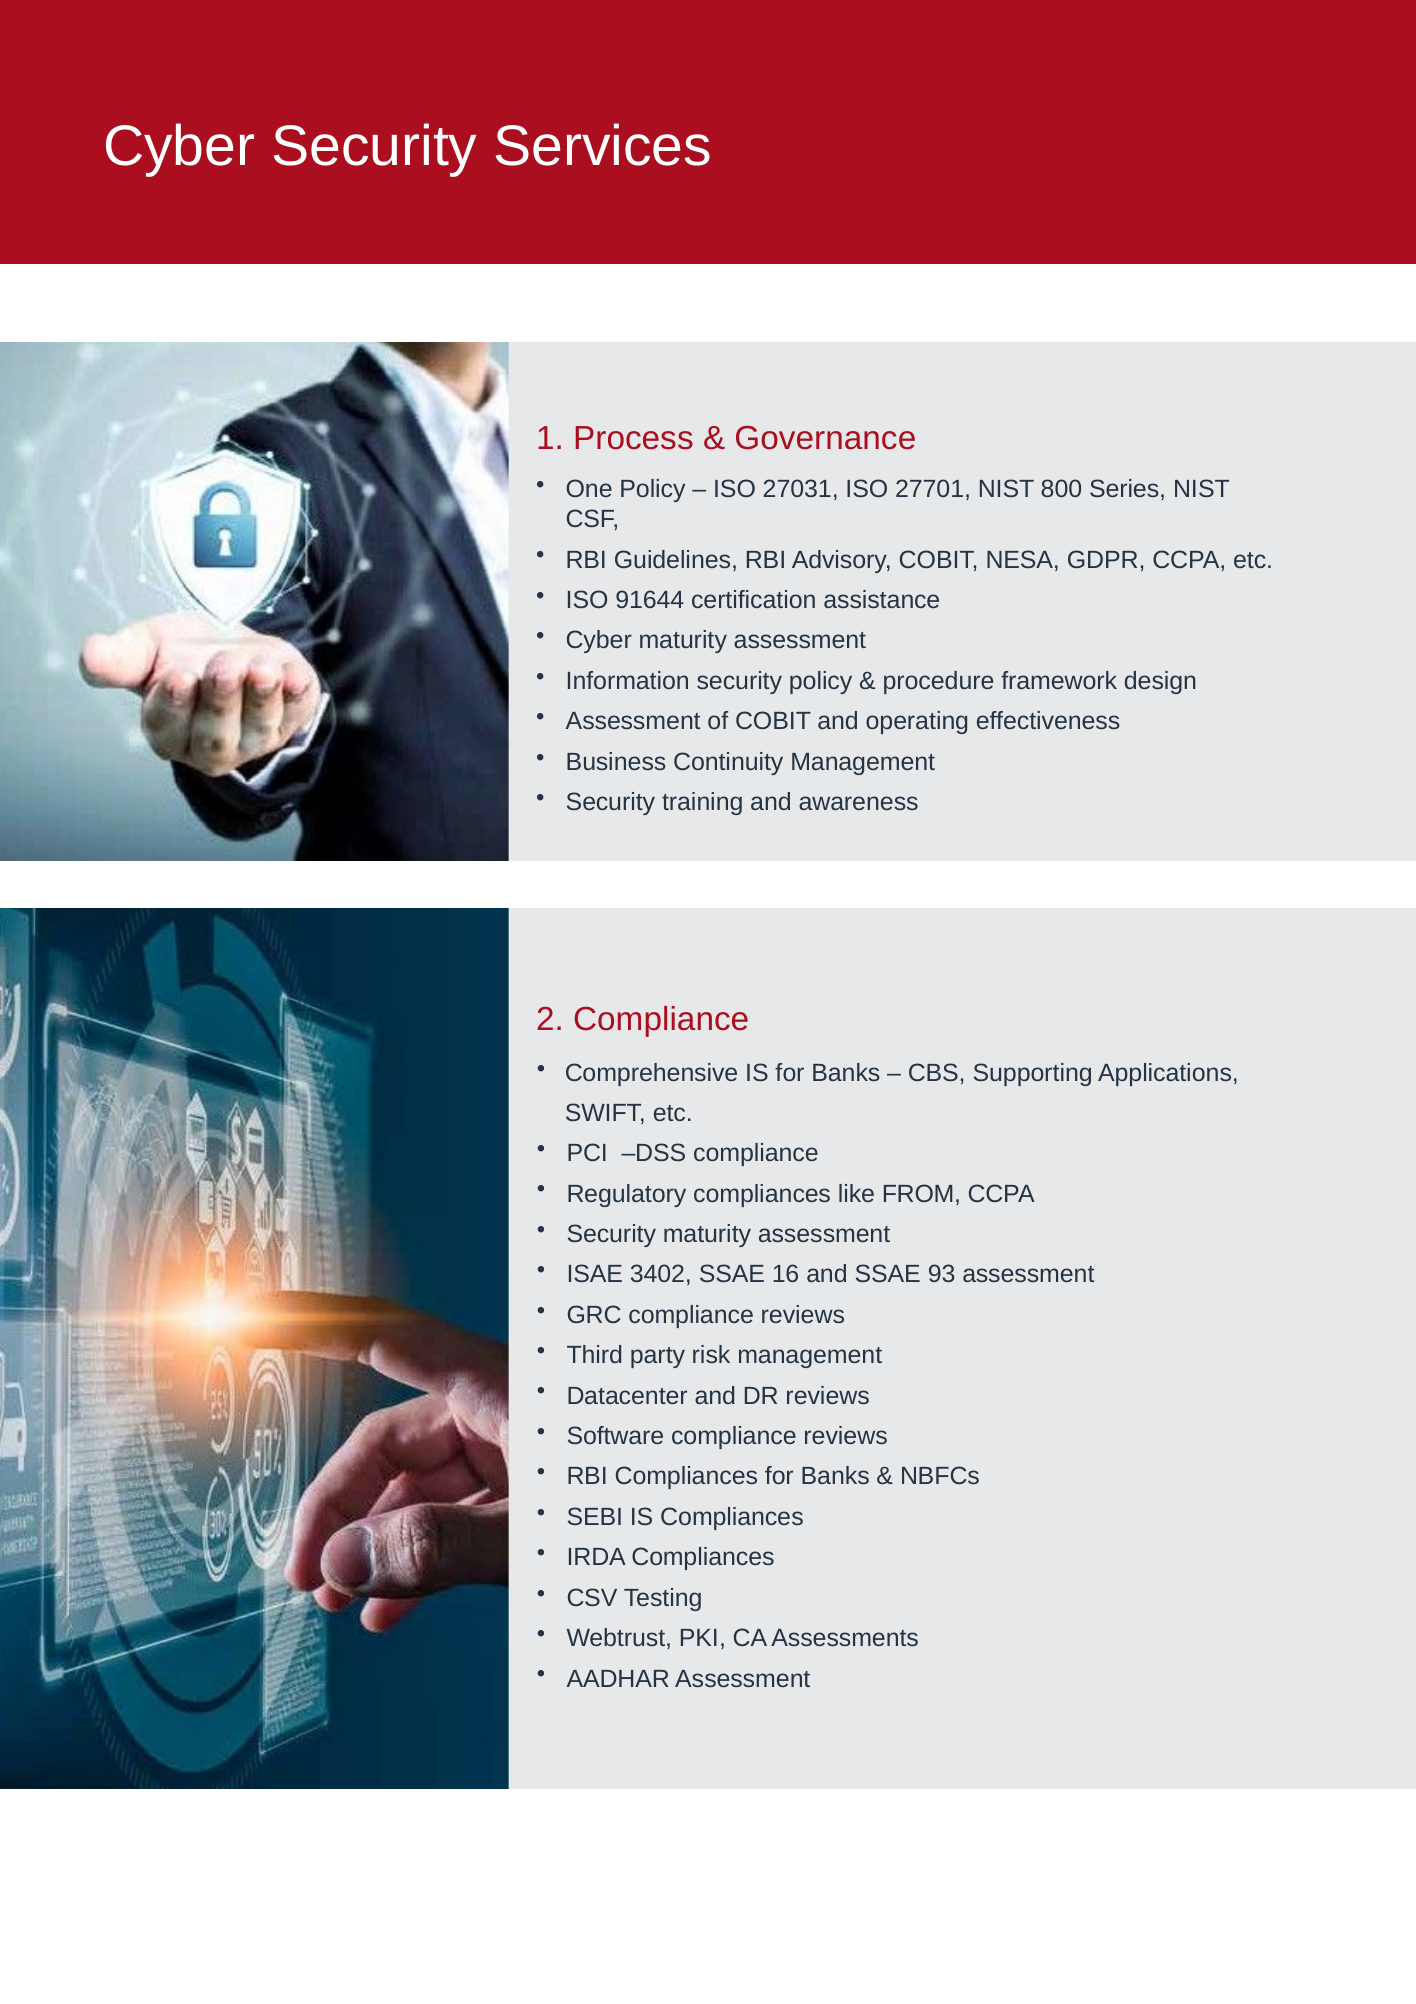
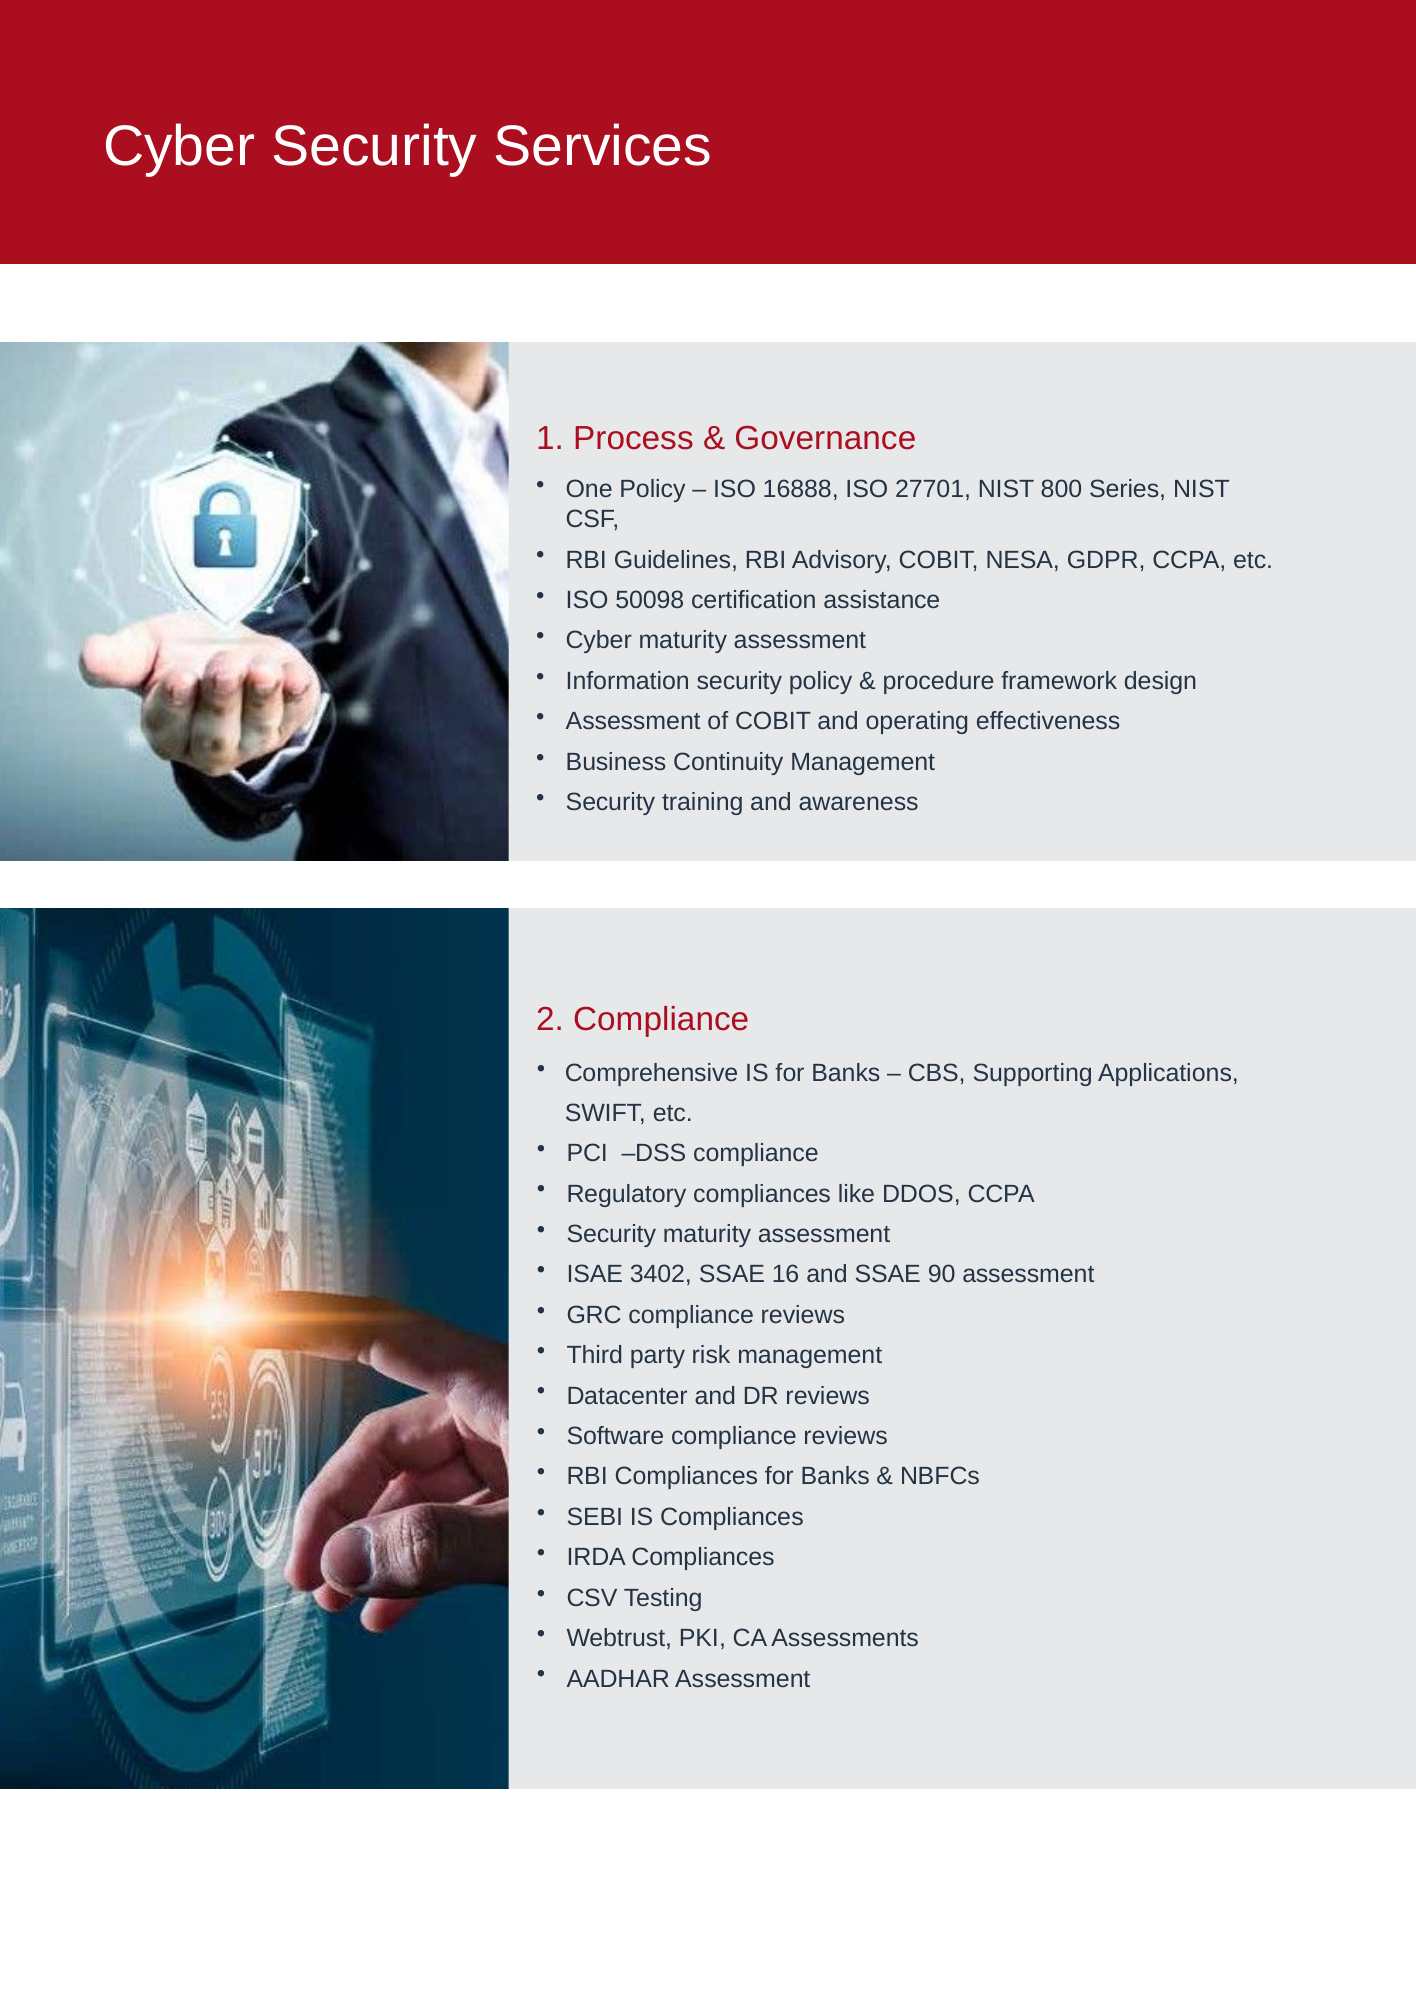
27031: 27031 -> 16888
91644: 91644 -> 50098
FROM: FROM -> DDOS
93: 93 -> 90
